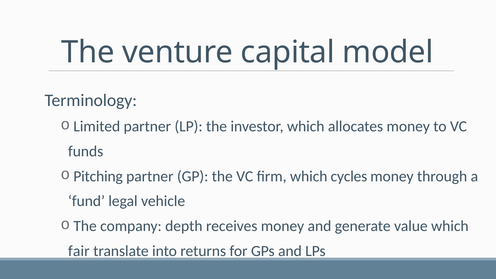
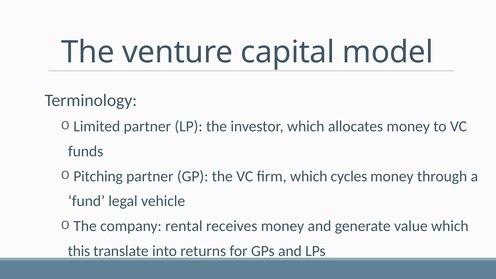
depth: depth -> rental
fair: fair -> this
